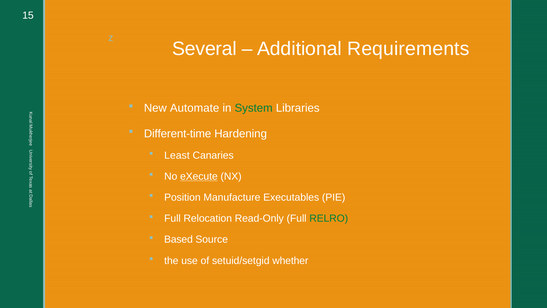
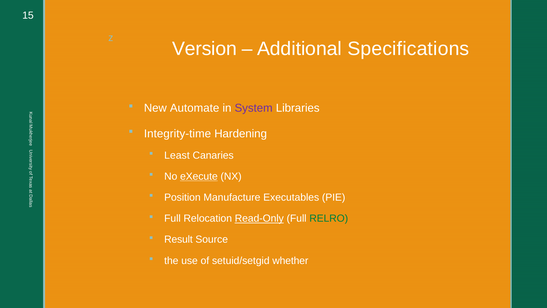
Several: Several -> Version
Requirements: Requirements -> Specifications
System colour: green -> purple
Different-time: Different-time -> Integrity-time
Read-Only underline: none -> present
Based: Based -> Result
